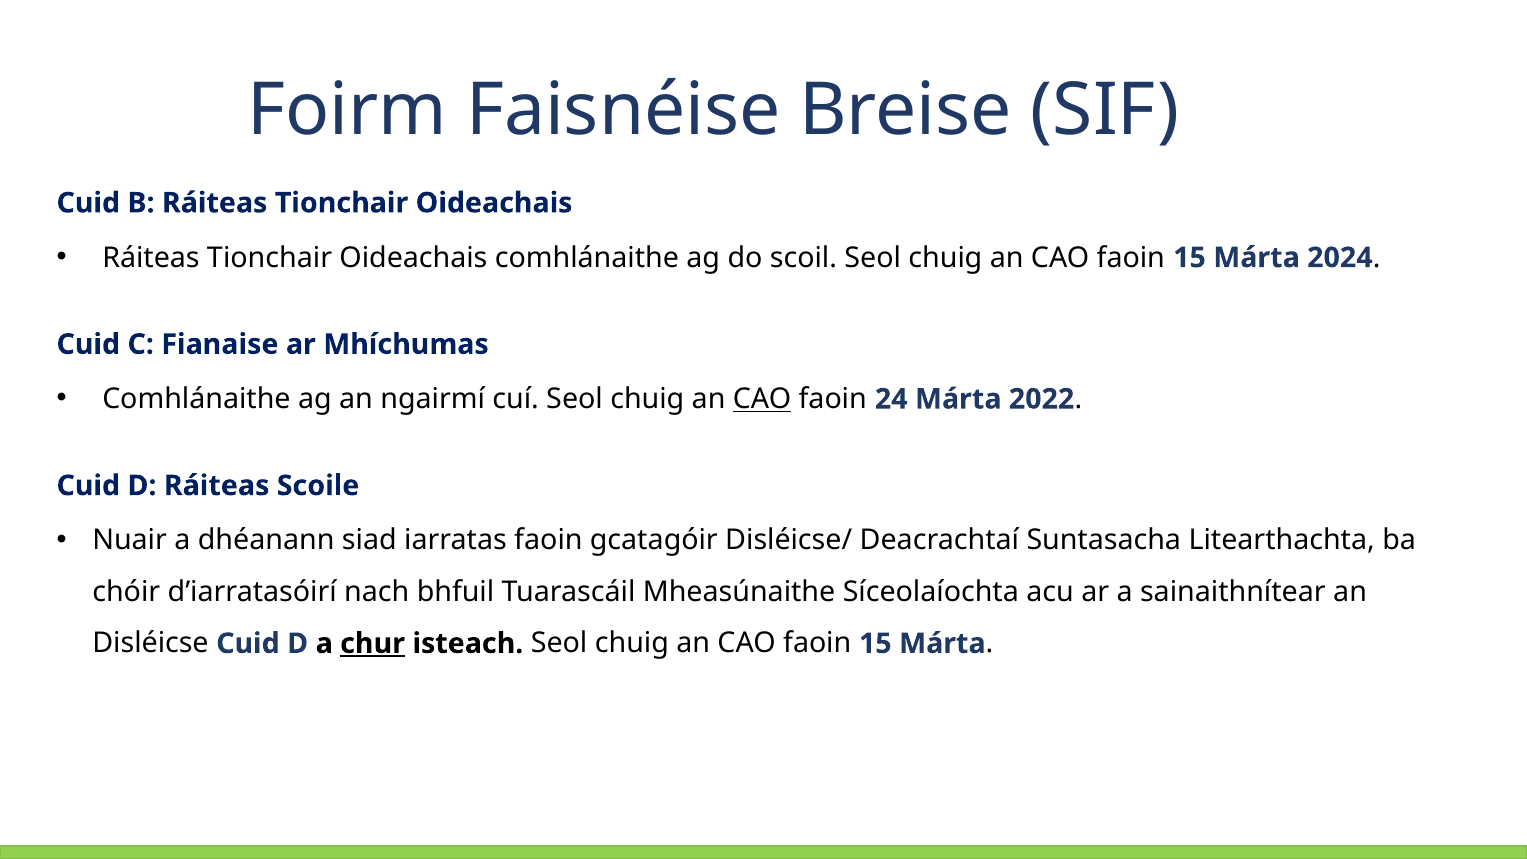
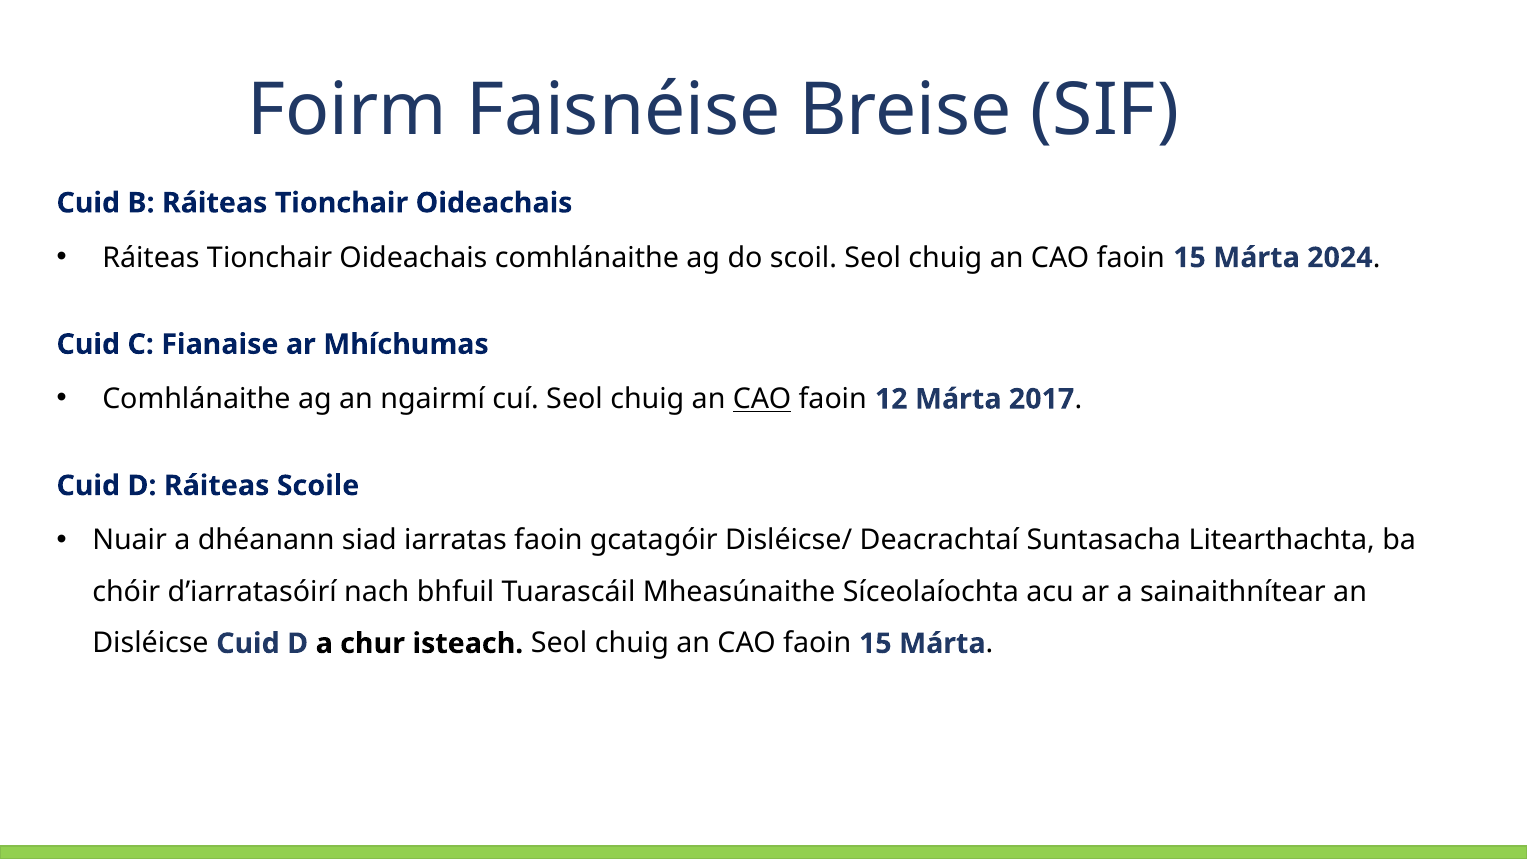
24: 24 -> 12
2022: 2022 -> 2017
chur underline: present -> none
